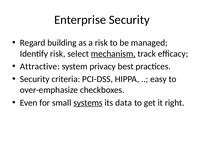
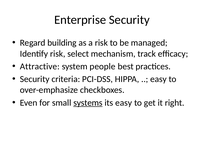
mechanism underline: present -> none
privacy: privacy -> people
its data: data -> easy
